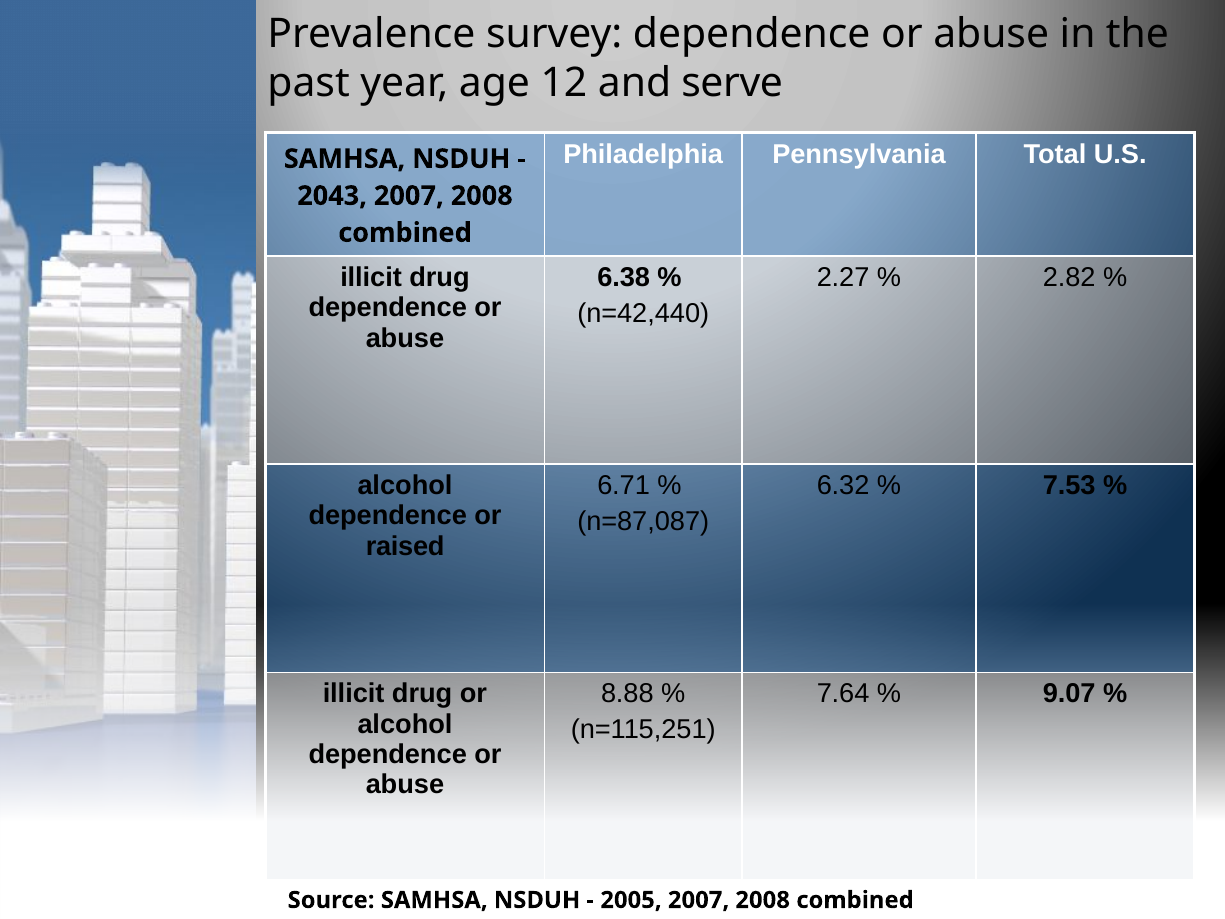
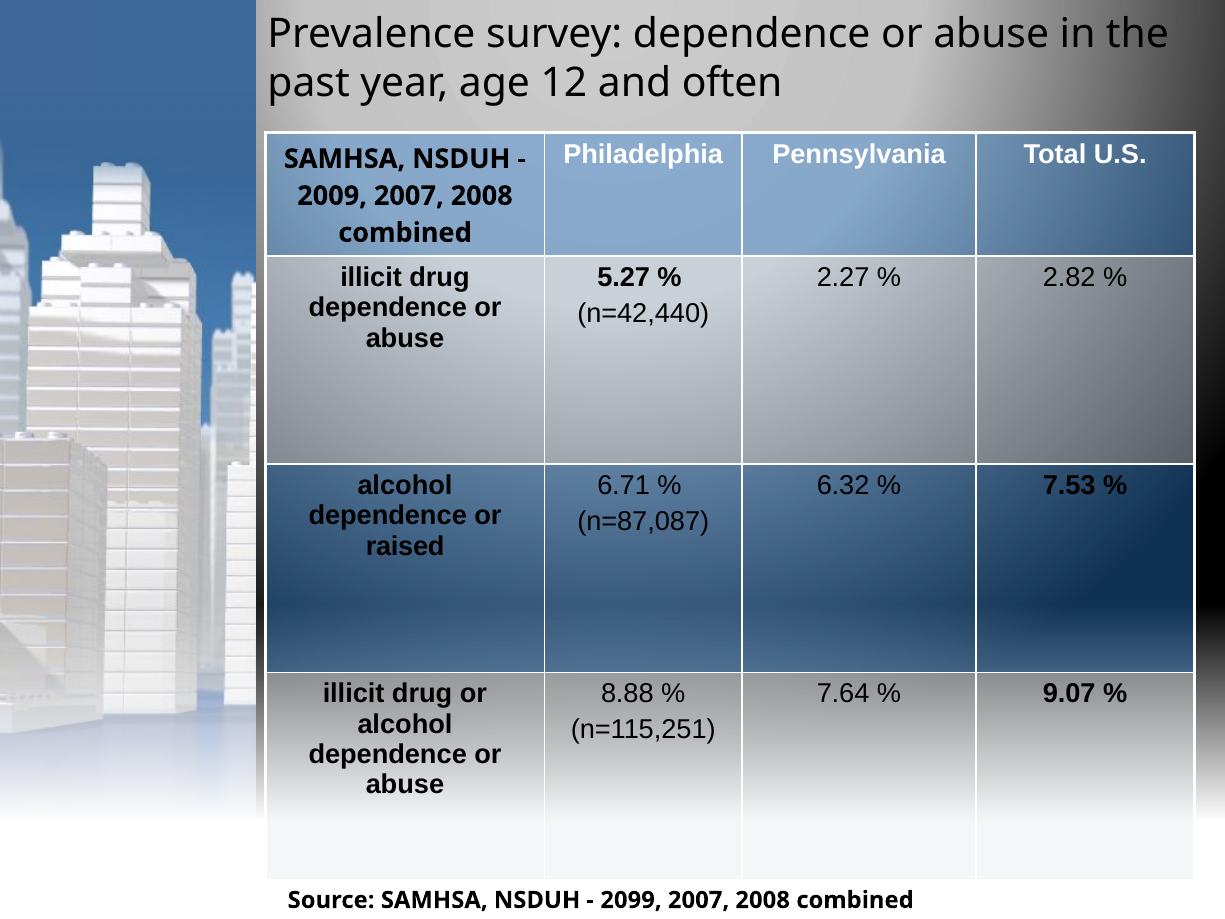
serve: serve -> often
2043: 2043 -> 2009
6.38: 6.38 -> 5.27
2005: 2005 -> 2099
